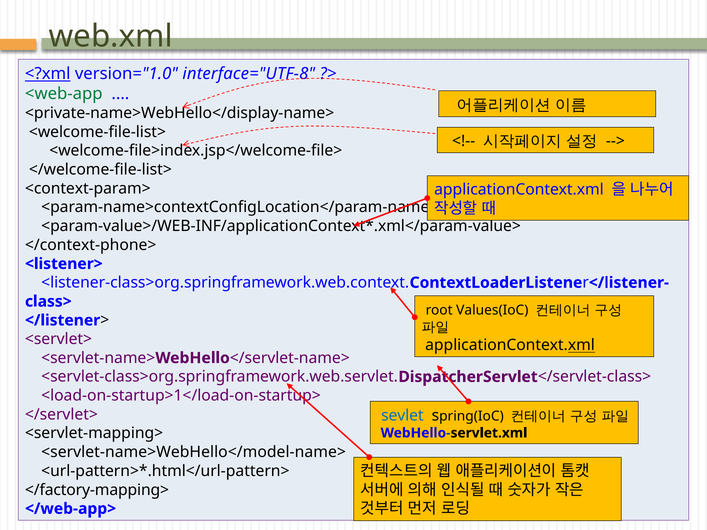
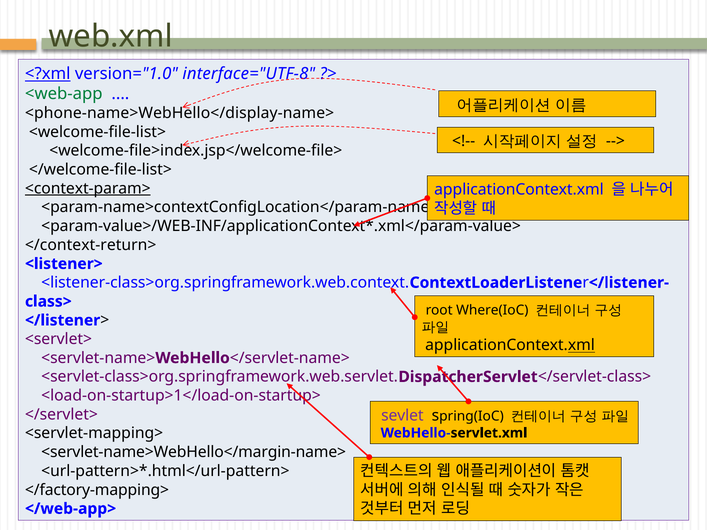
<private-name>WebHello</display-name>: <private-name>WebHello</display-name> -> <phone-name>WebHello</display-name>
<context-param> underline: none -> present
</context-phone>: </context-phone> -> </context-return>
Values(IoC: Values(IoC -> Where(IoC
sevlet colour: blue -> purple
<servlet-name>WebHello</model-name>: <servlet-name>WebHello</model-name> -> <servlet-name>WebHello</margin-name>
